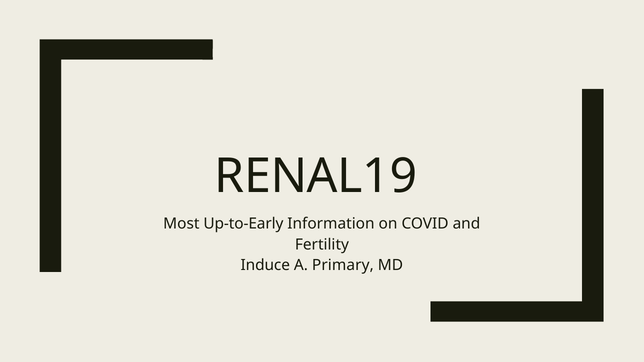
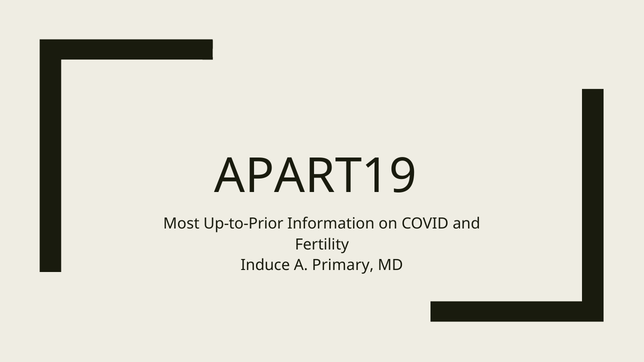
RENAL19: RENAL19 -> APART19
Up-to-Early: Up-to-Early -> Up-to-Prior
